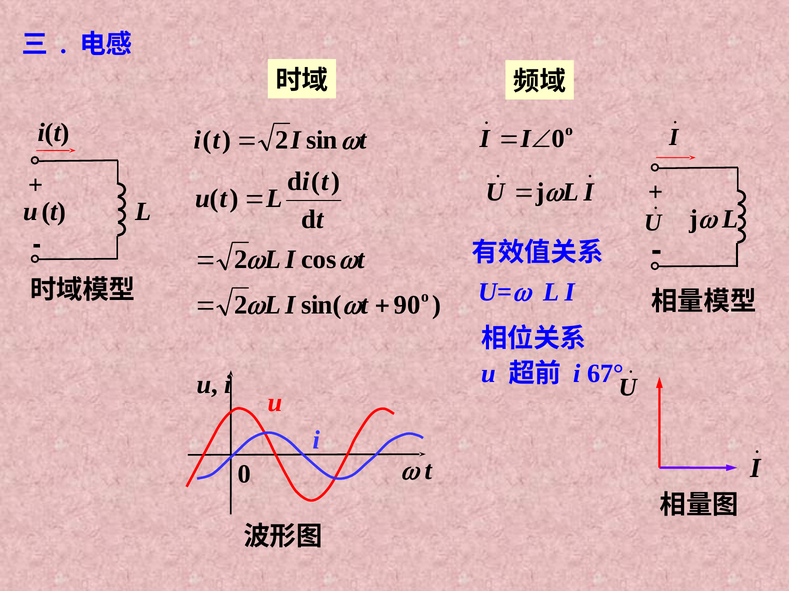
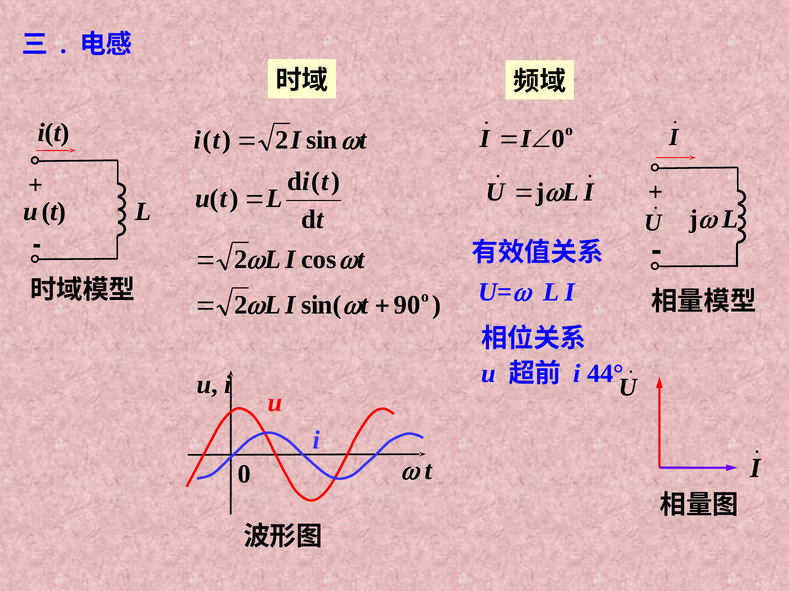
67°: 67° -> 44°
